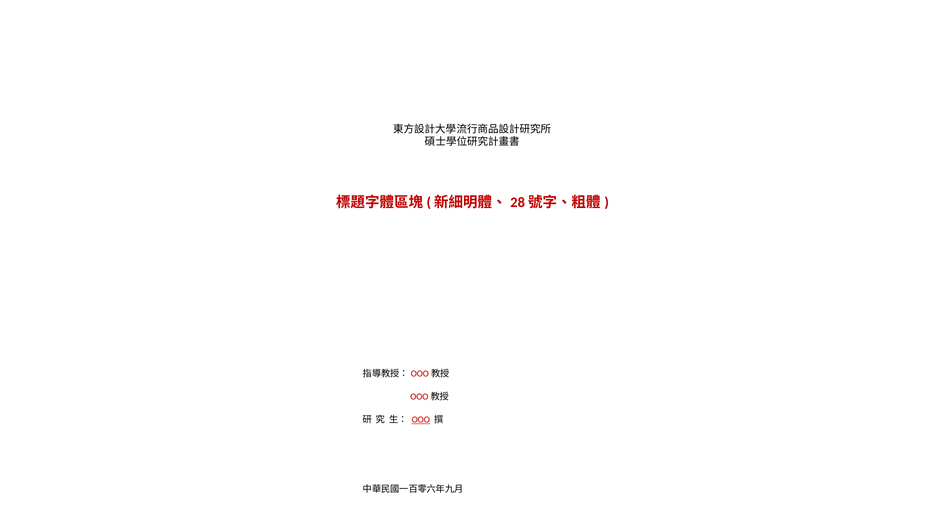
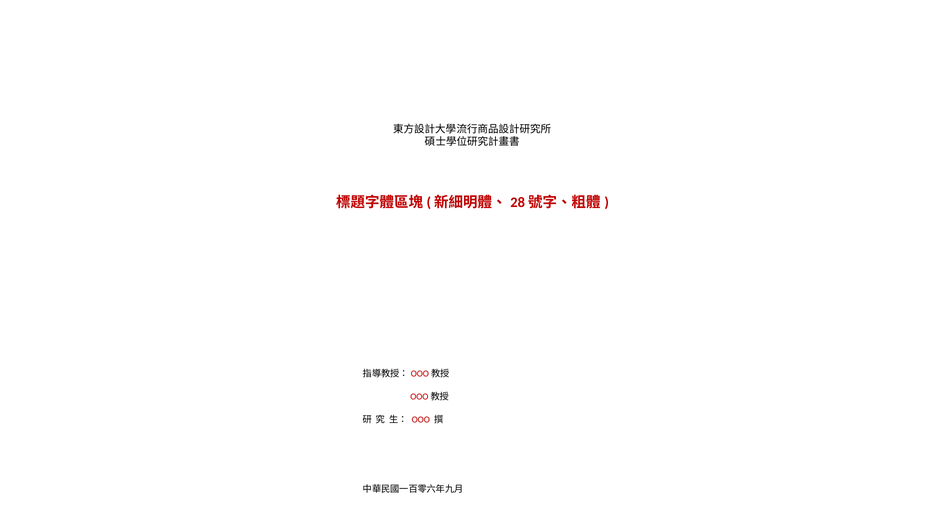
OOO underline: present -> none
